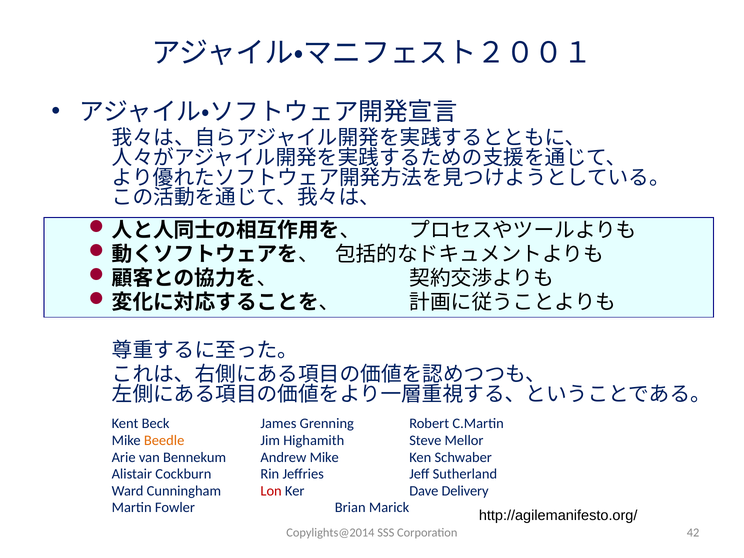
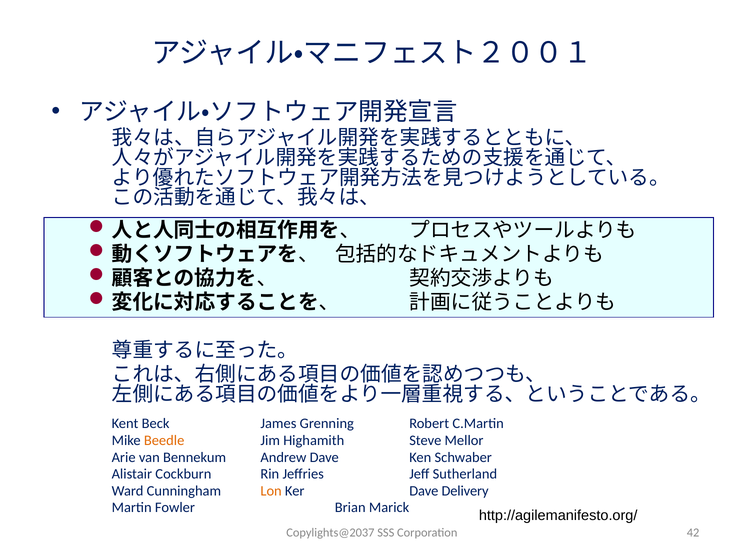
Andrew Mike: Mike -> Dave
Lon colour: red -> orange
Copylights@2014: Copylights@2014 -> Copylights@2037
